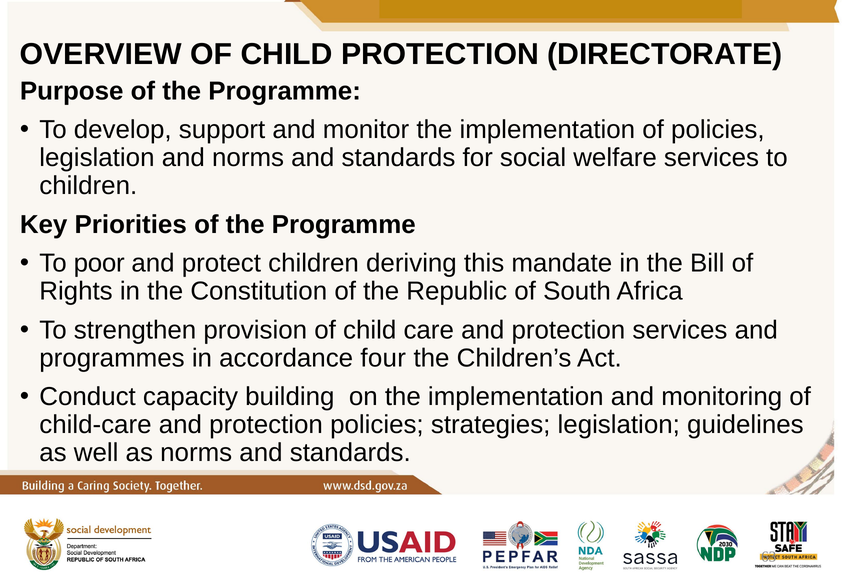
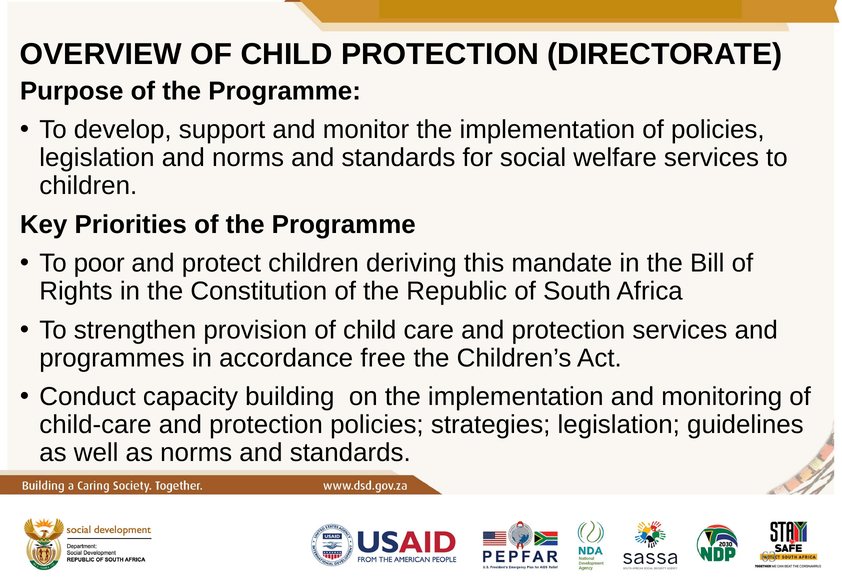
four: four -> free
